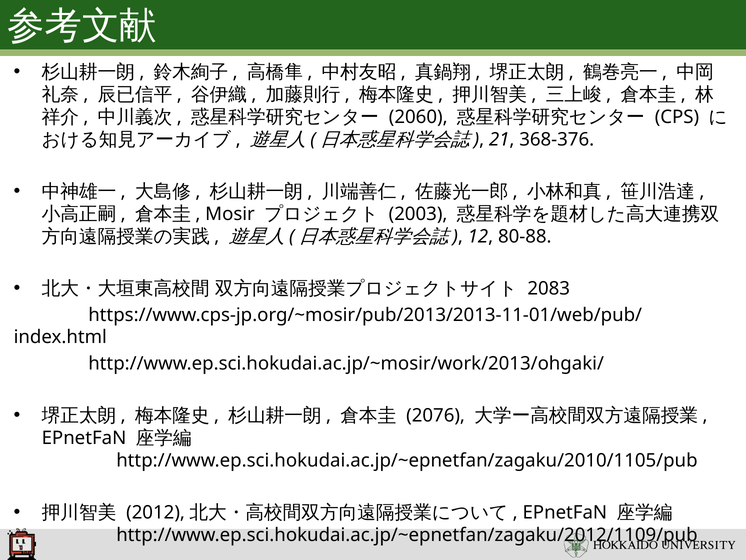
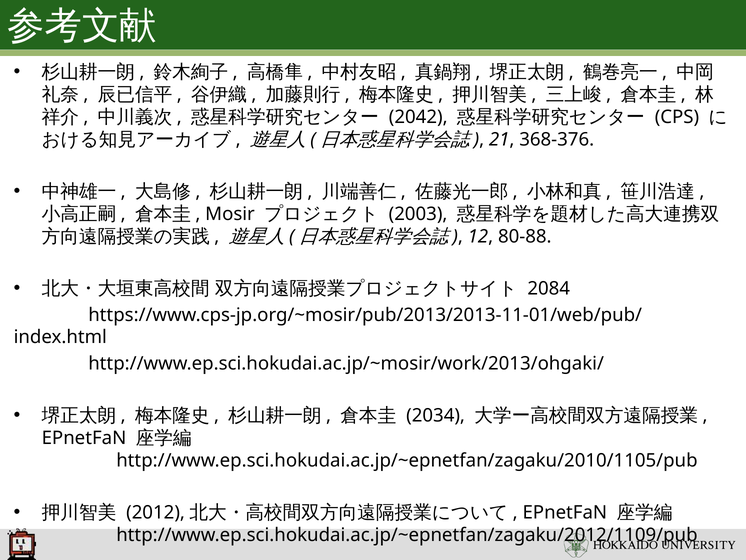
2060: 2060 -> 2042
2083: 2083 -> 2084
2076: 2076 -> 2034
